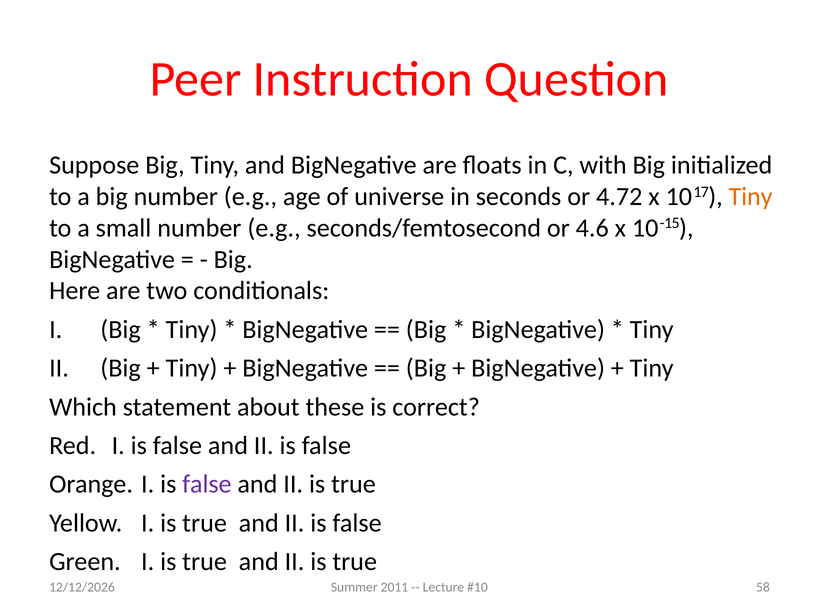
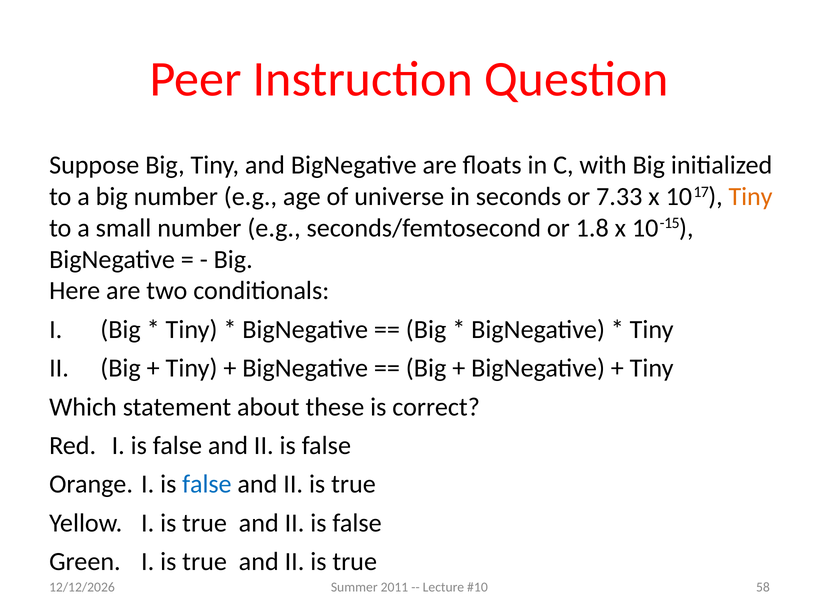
4.72: 4.72 -> 7.33
4.6: 4.6 -> 1.8
false at (207, 484) colour: purple -> blue
